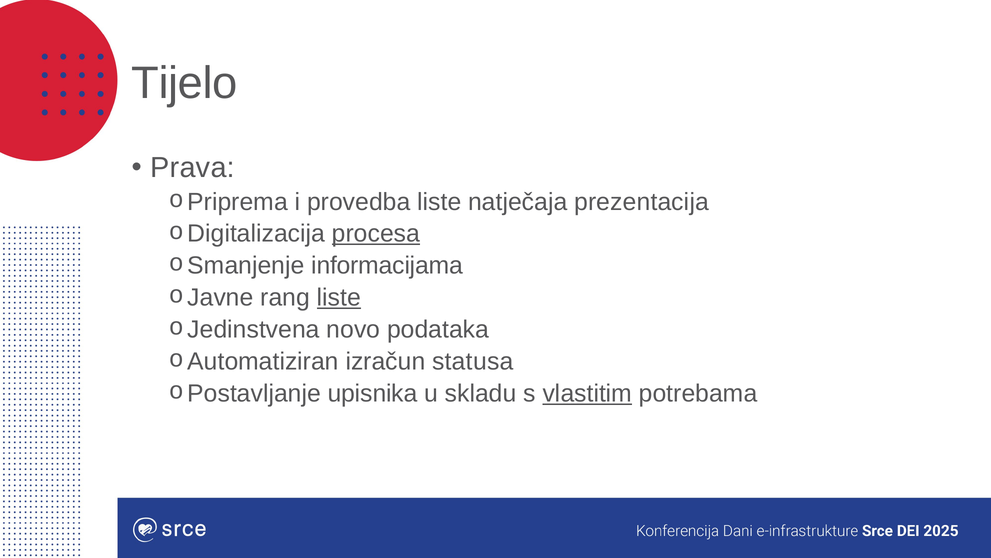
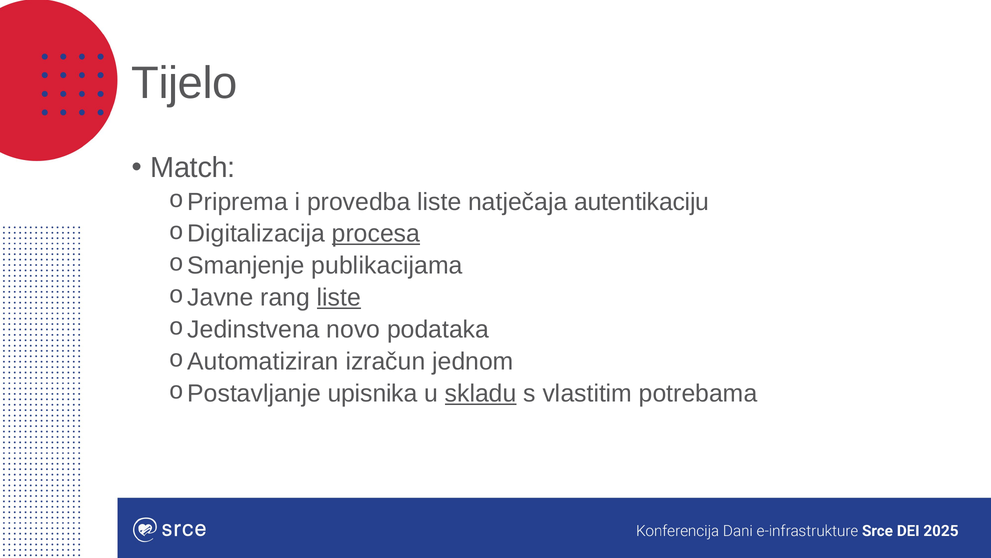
Prava: Prava -> Match
prezentacija: prezentacija -> autentikaciju
informacijama: informacijama -> publikacijama
statusa: statusa -> jednom
skladu underline: none -> present
vlastitim underline: present -> none
